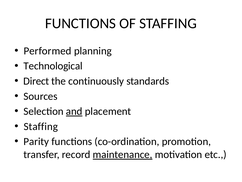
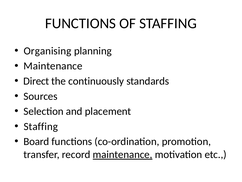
Performed: Performed -> Organising
Technological at (53, 66): Technological -> Maintenance
and underline: present -> none
Parity: Parity -> Board
